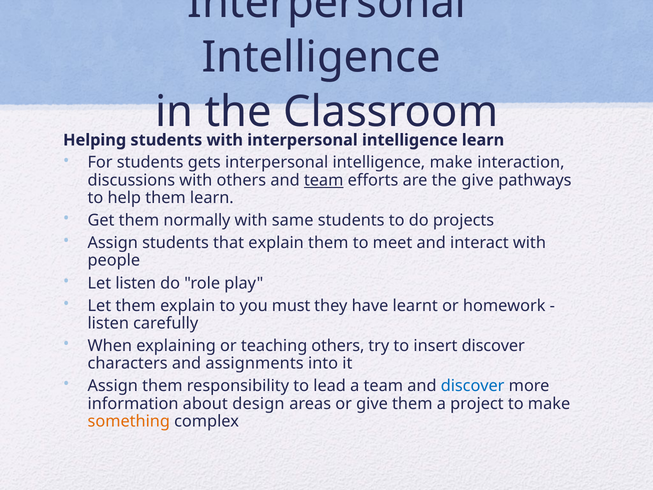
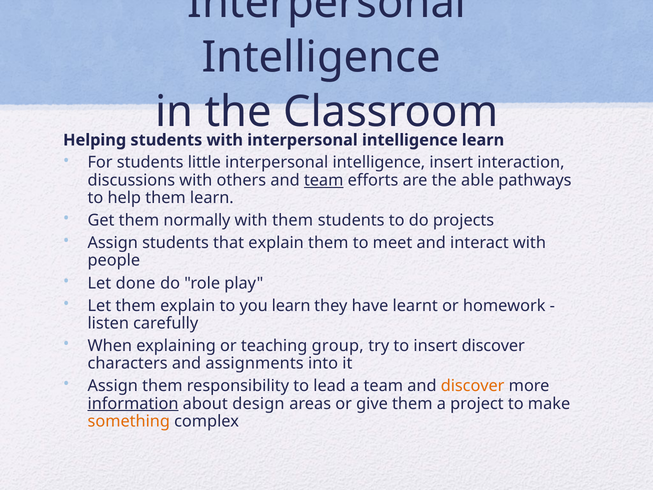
gets: gets -> little
intelligence make: make -> insert
the give: give -> able
with same: same -> them
Let listen: listen -> done
you must: must -> learn
teaching others: others -> group
discover at (473, 386) colour: blue -> orange
information underline: none -> present
